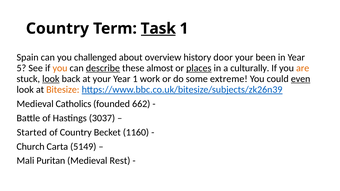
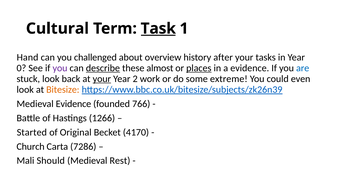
Country at (57, 29): Country -> Cultural
Spain: Spain -> Hand
door: door -> after
been: been -> tasks
5: 5 -> 0
you at (60, 68) colour: orange -> purple
a culturally: culturally -> evidence
are colour: orange -> blue
look at (51, 79) underline: present -> none
your at (102, 79) underline: none -> present
Year 1: 1 -> 2
even underline: present -> none
Medieval Catholics: Catholics -> Evidence
662: 662 -> 766
3037: 3037 -> 1266
of Country: Country -> Original
1160: 1160 -> 4170
5149: 5149 -> 7286
Puritan: Puritan -> Should
